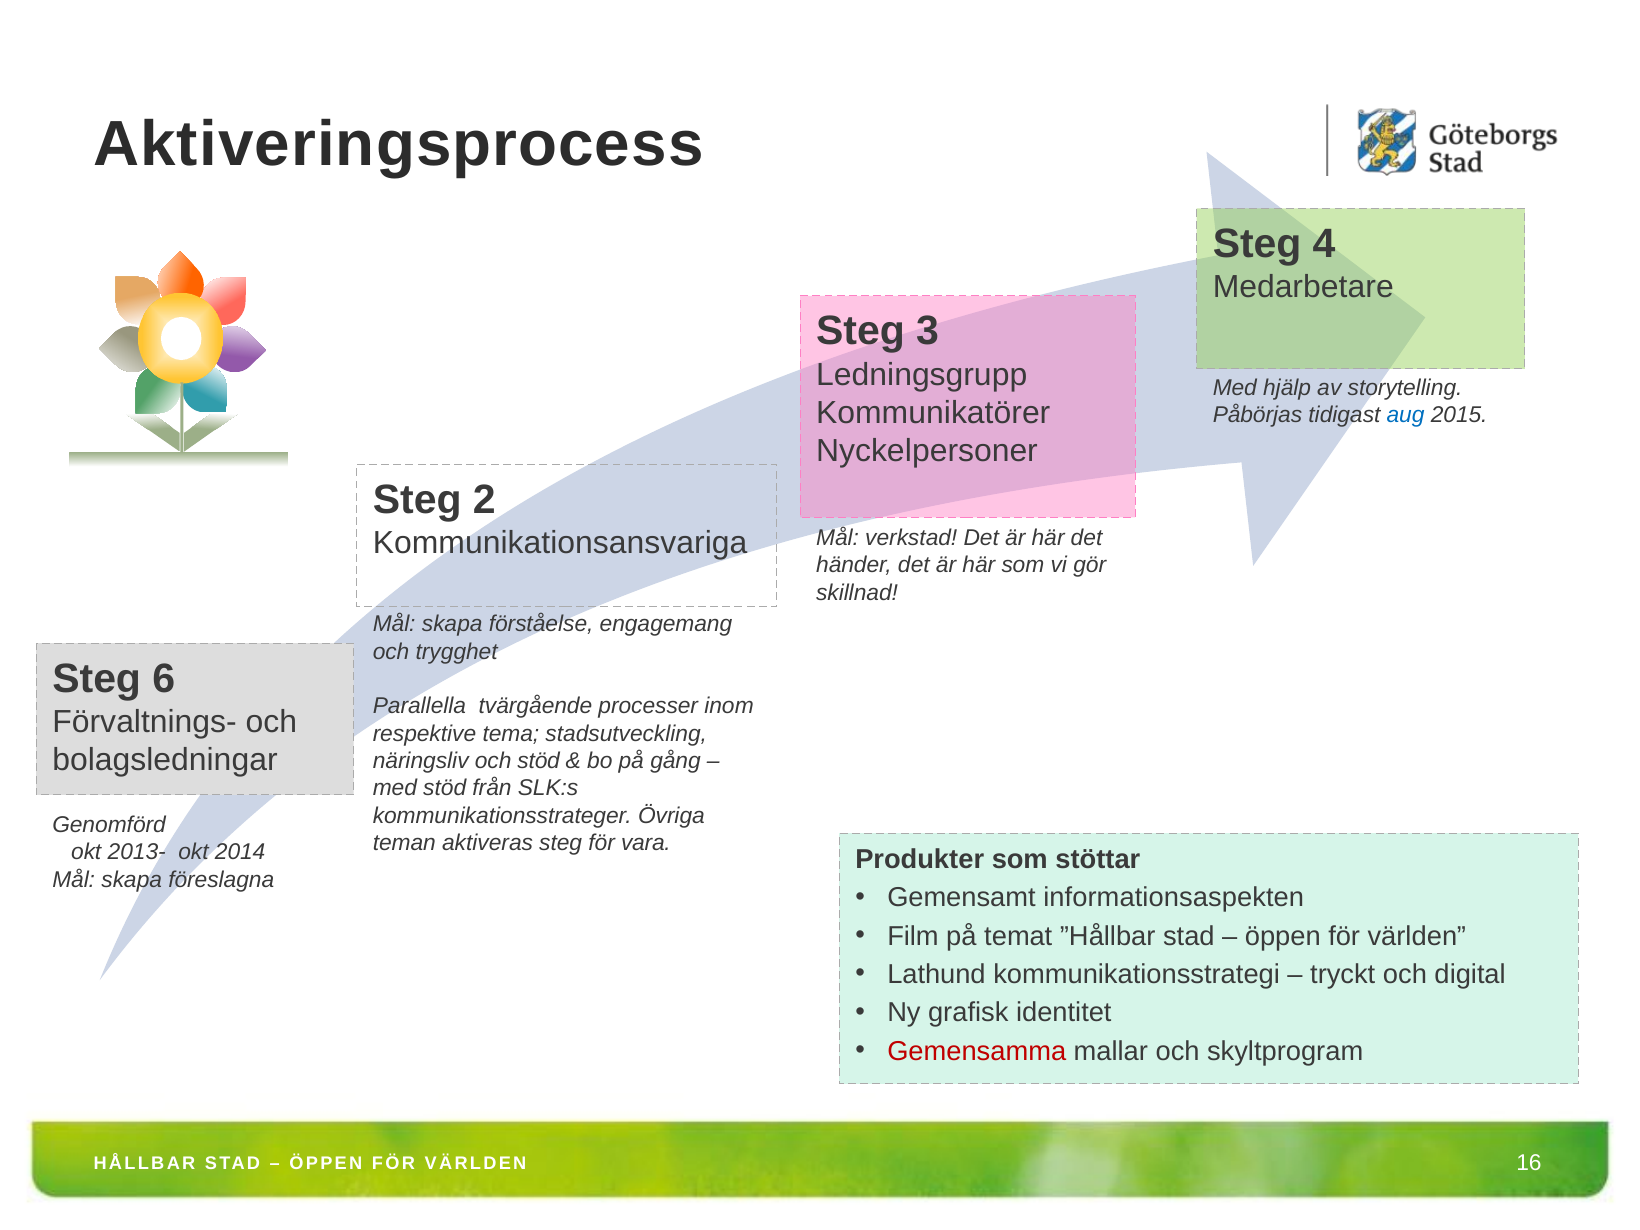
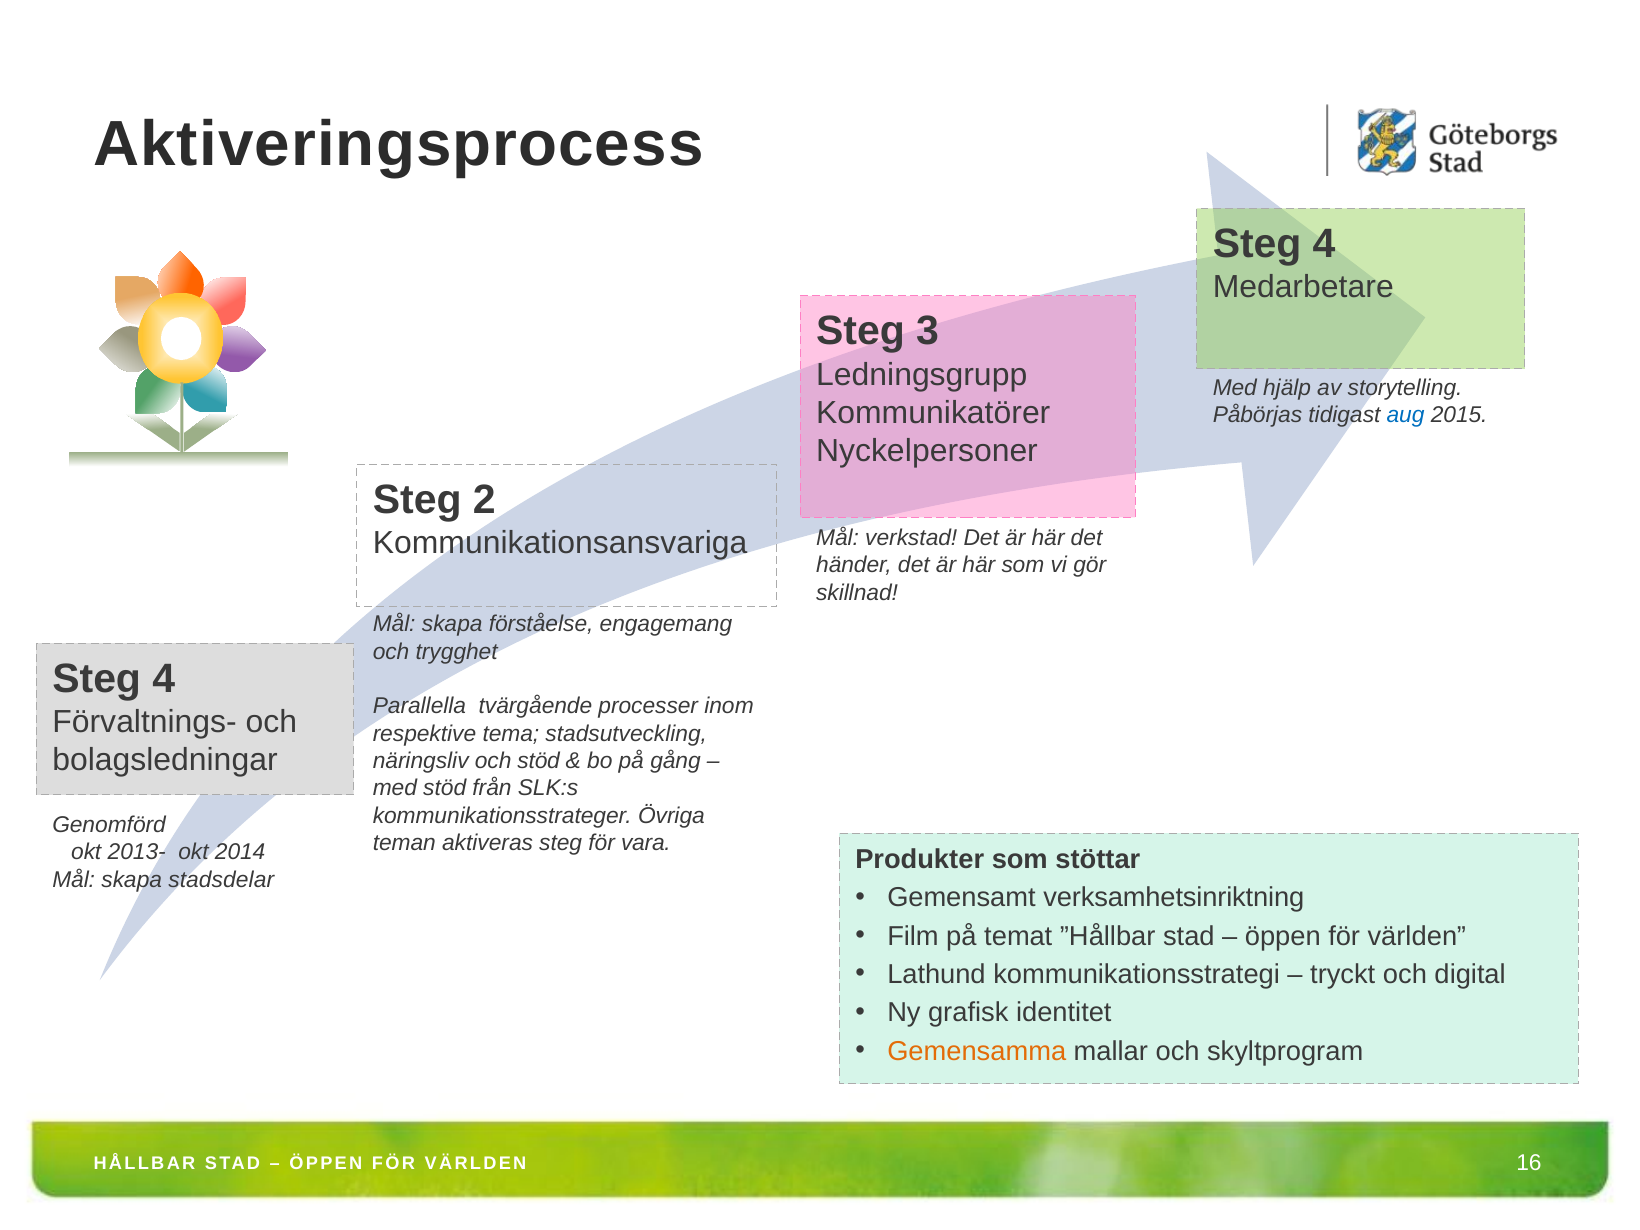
6 at (164, 679): 6 -> 4
föreslagna: föreslagna -> stadsdelar
informationsaspekten: informationsaspekten -> verksamhetsinriktning
Gemensamma colour: red -> orange
